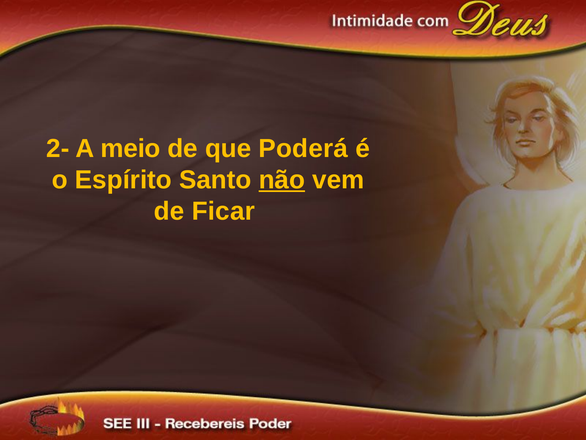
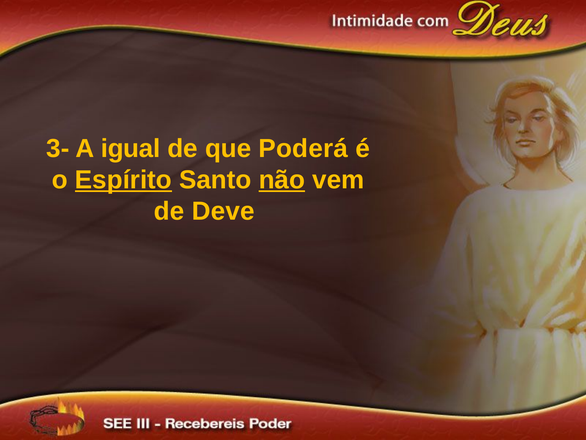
2-: 2- -> 3-
meio: meio -> igual
Espírito underline: none -> present
Ficar: Ficar -> Deve
